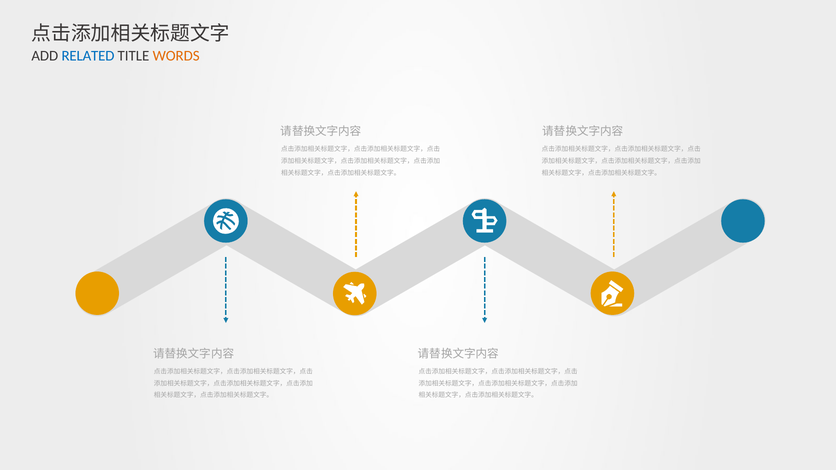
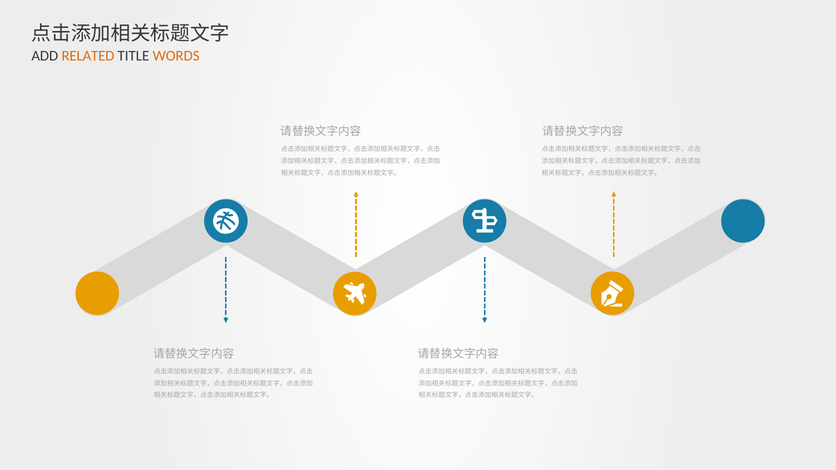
RELATED colour: blue -> orange
